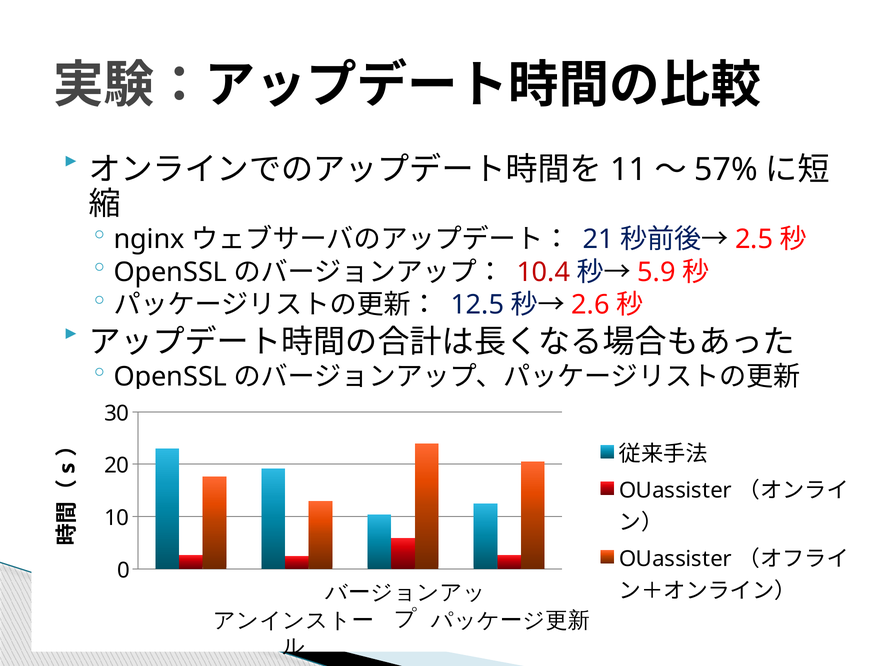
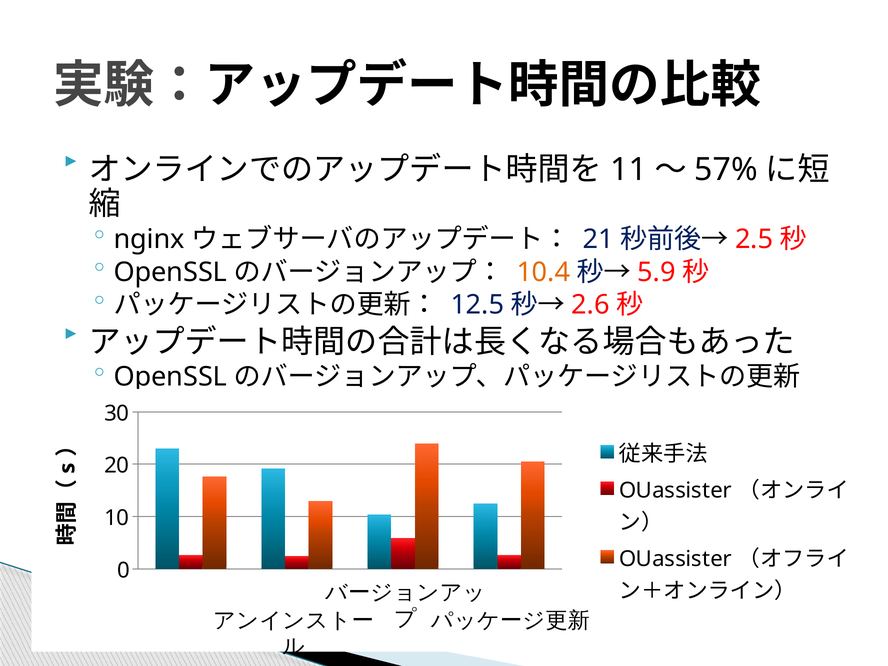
10.4 colour: red -> orange
